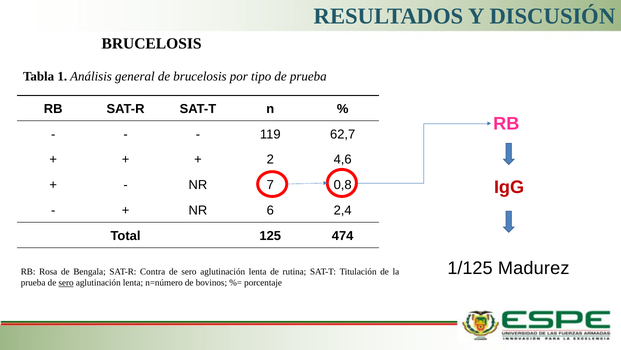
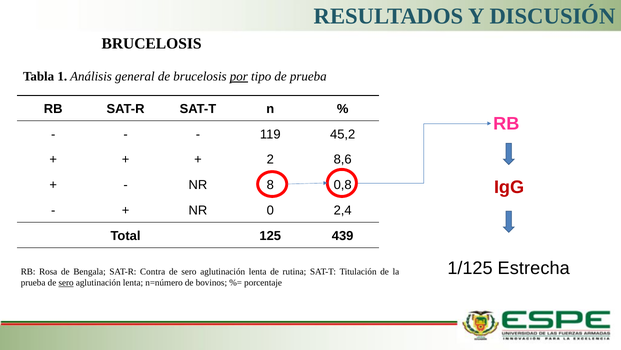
por underline: none -> present
62,7: 62,7 -> 45,2
4,6: 4,6 -> 8,6
7: 7 -> 8
6: 6 -> 0
474: 474 -> 439
Madurez: Madurez -> Estrecha
